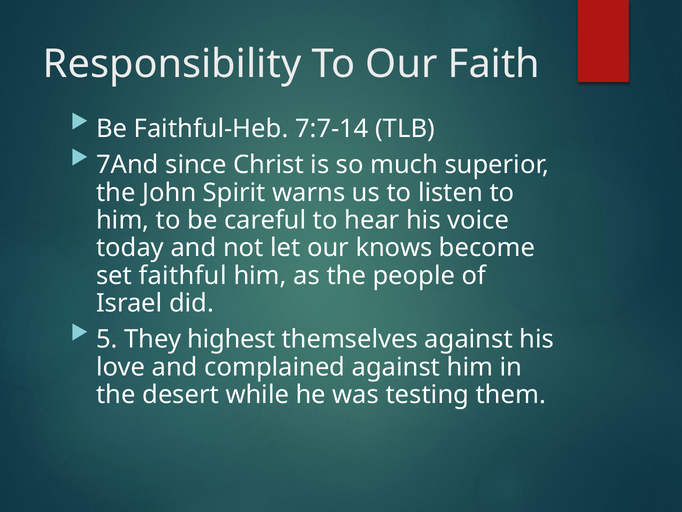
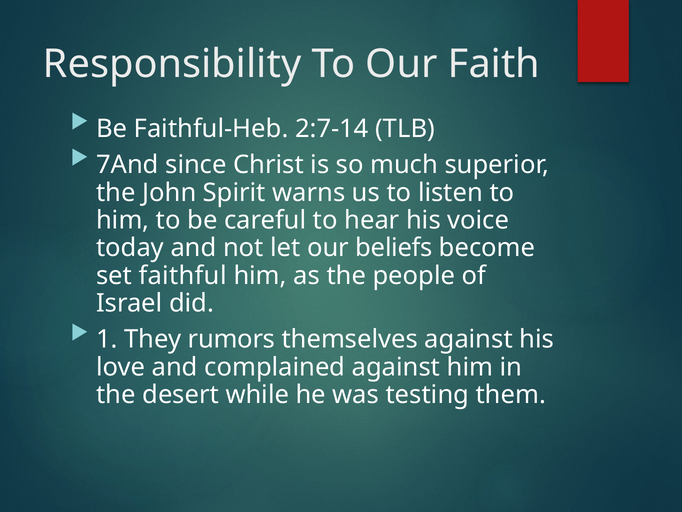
7:7-14: 7:7-14 -> 2:7-14
knows: knows -> beliefs
5: 5 -> 1
highest: highest -> rumors
